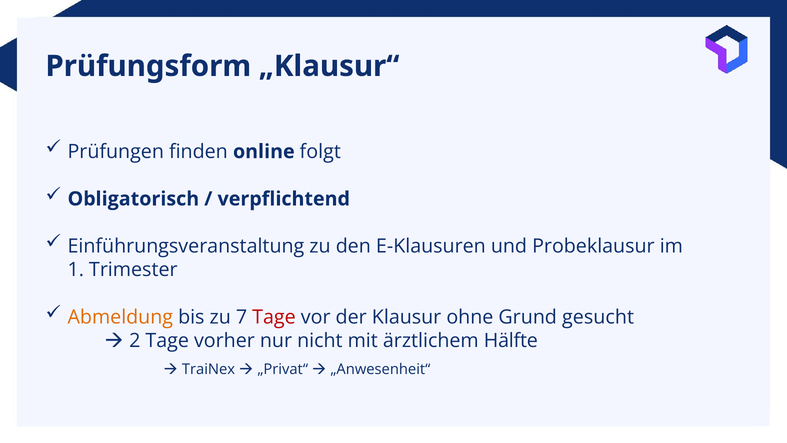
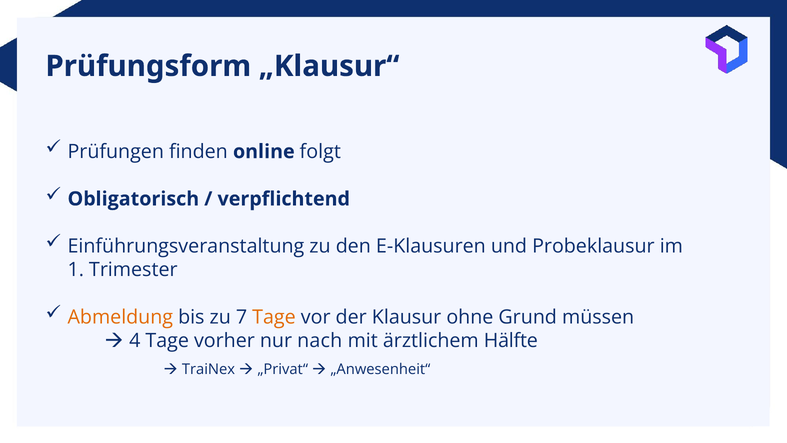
Tage at (274, 317) colour: red -> orange
gesucht: gesucht -> müssen
2: 2 -> 4
nicht: nicht -> nach
